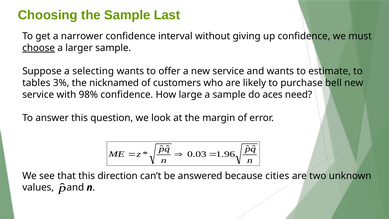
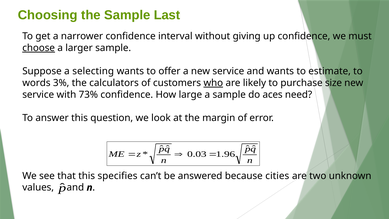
tables: tables -> words
nicknamed: nicknamed -> calculators
who underline: none -> present
bell: bell -> size
98%: 98% -> 73%
direction: direction -> specifies
